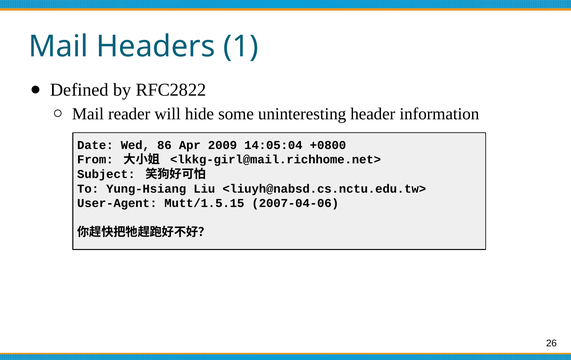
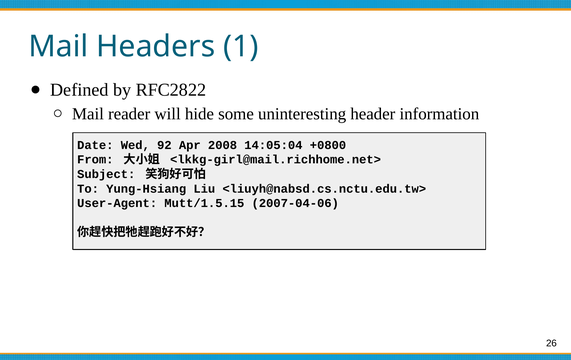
86: 86 -> 92
2009: 2009 -> 2008
